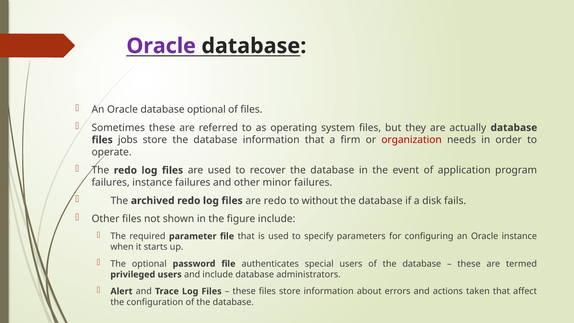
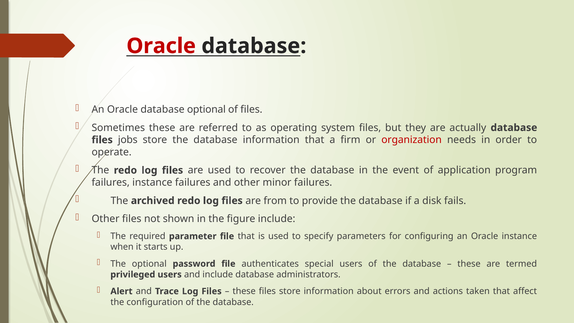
Oracle at (161, 46) colour: purple -> red
are redo: redo -> from
without: without -> provide
